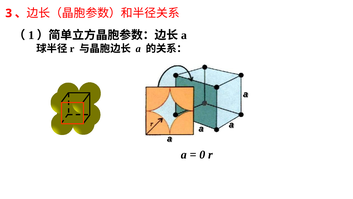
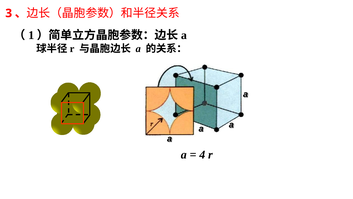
0: 0 -> 4
